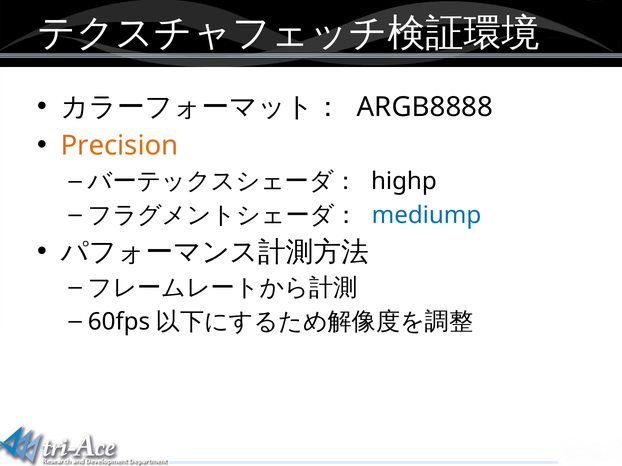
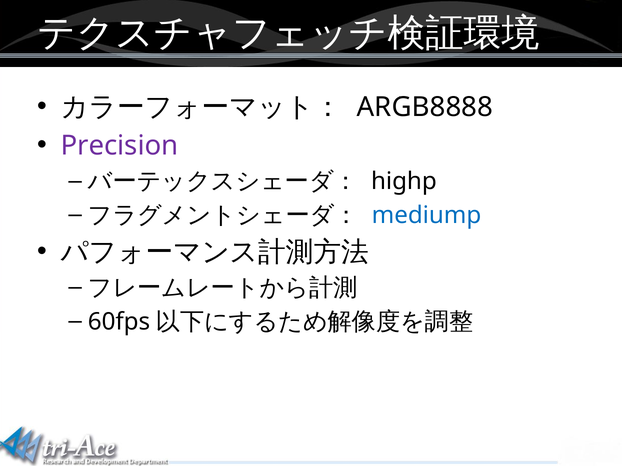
Precision colour: orange -> purple
